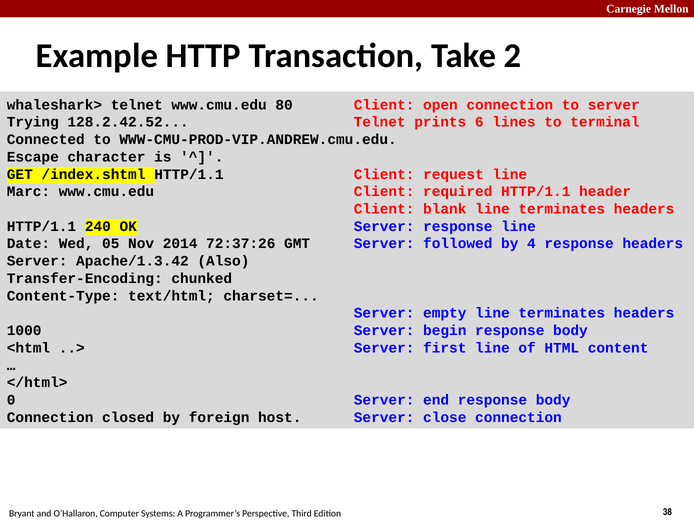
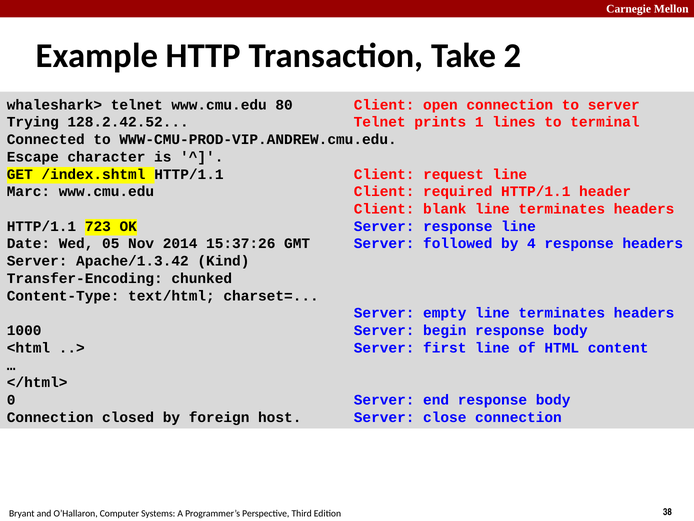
6: 6 -> 1
240: 240 -> 723
72:37:26: 72:37:26 -> 15:37:26
Also: Also -> Kind
